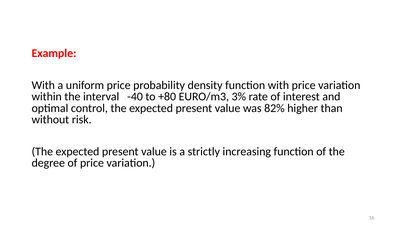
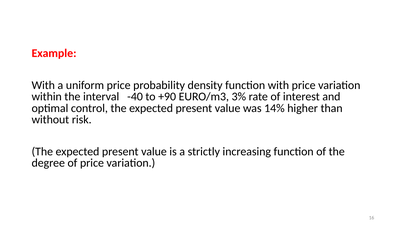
+80: +80 -> +90
82%: 82% -> 14%
